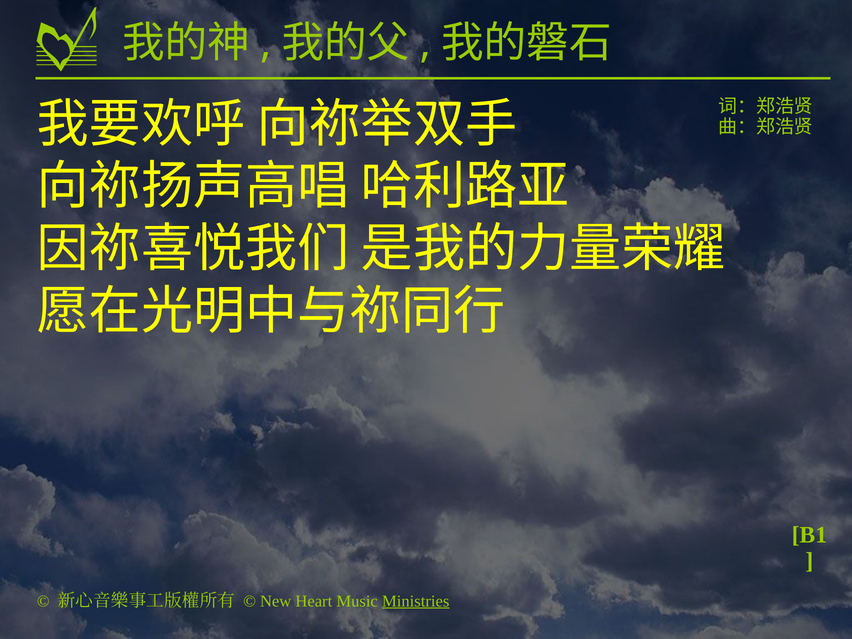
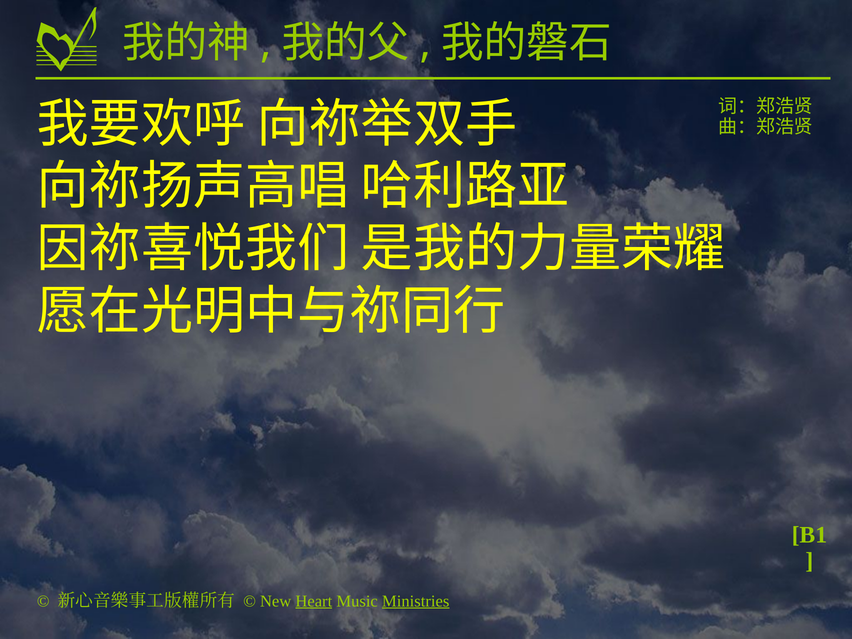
Heart underline: none -> present
